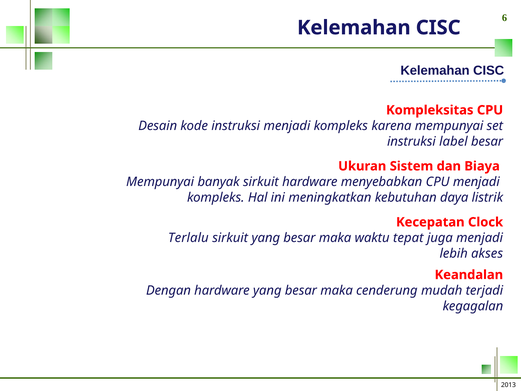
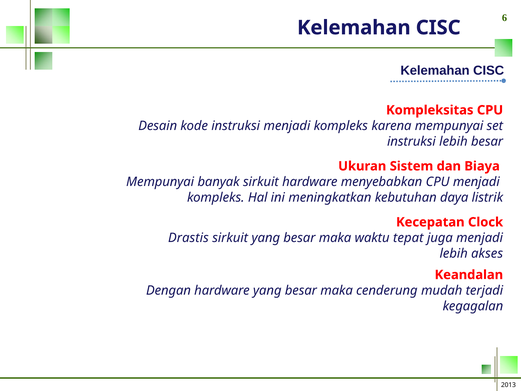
instruksi label: label -> lebih
Terlalu: Terlalu -> Drastis
